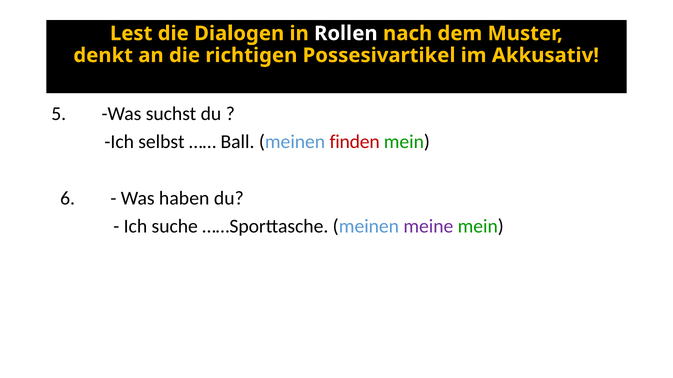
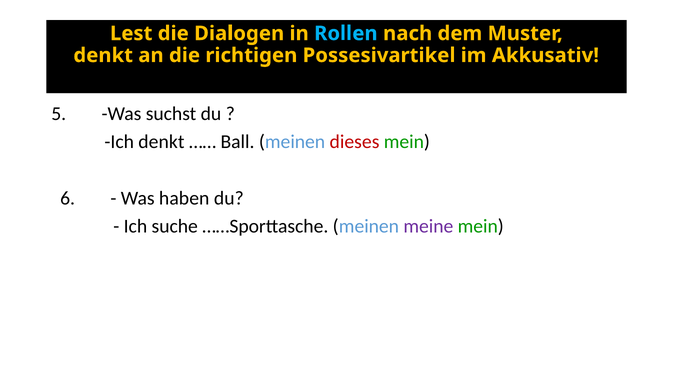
Rollen colour: white -> light blue
Ich selbst: selbst -> denkt
finden: finden -> dieses
